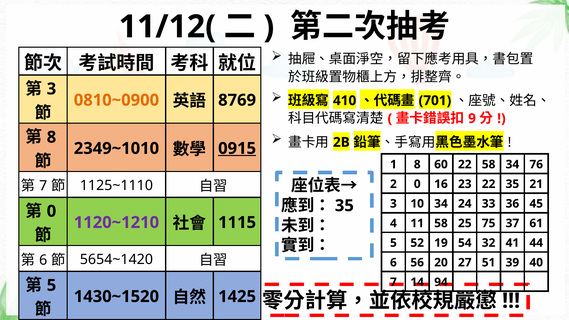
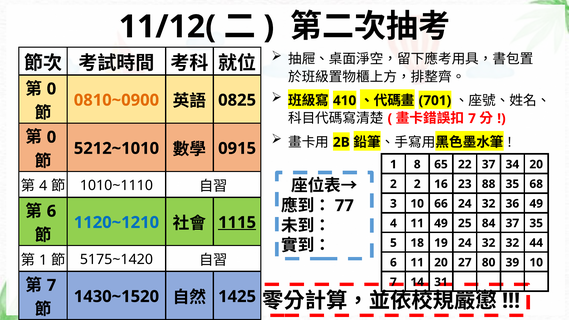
3 at (51, 89): 3 -> 0
8769: 8769 -> 0825
9 at (472, 119): 9 -> 7
8 at (51, 137): 8 -> 0
2349~1010: 2349~1010 -> 5212~1010
0915 underline: present -> none
60: 60 -> 65
22 58: 58 -> 37
34 76: 76 -> 20
7 at (43, 186): 7 -> 4
1125~1110: 1125~1110 -> 1010~1110
2 0: 0 -> 2
23 22: 22 -> 88
21: 21 -> 68
35 at (344, 206): 35 -> 77
10 34: 34 -> 66
33 at (489, 204): 33 -> 32
36 45: 45 -> 49
0 at (51, 211): 0 -> 6
1120~1210 colour: purple -> blue
1115 underline: none -> present
11 58: 58 -> 49
75: 75 -> 84
37 61: 61 -> 35
52: 52 -> 18
19 54: 54 -> 24
32 41: 41 -> 32
6 at (43, 260): 6 -> 1
5654~1420: 5654~1420 -> 5175~1420
6 56: 56 -> 11
51: 51 -> 80
39 40: 40 -> 10
5 at (51, 285): 5 -> 7
94: 94 -> 31
